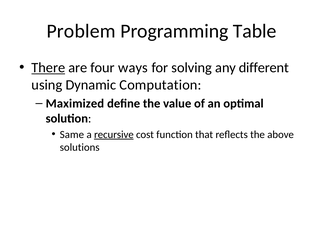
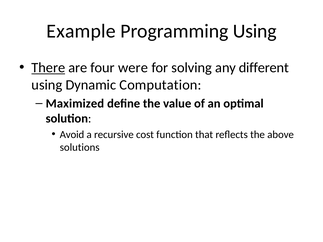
Problem: Problem -> Example
Programming Table: Table -> Using
ways: ways -> were
Same: Same -> Avoid
recursive underline: present -> none
